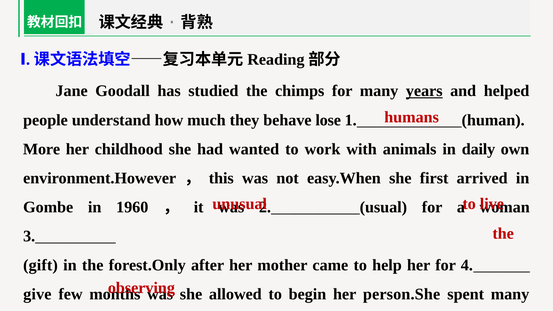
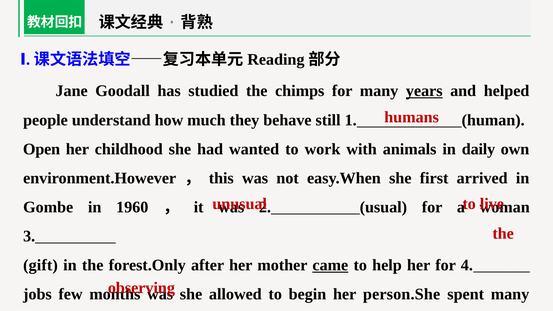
lose: lose -> still
More: More -> Open
came underline: none -> present
give: give -> jobs
